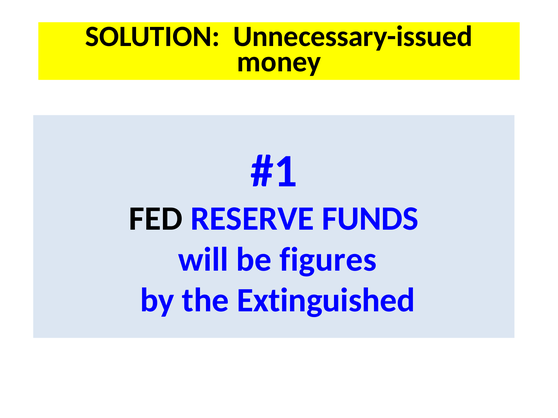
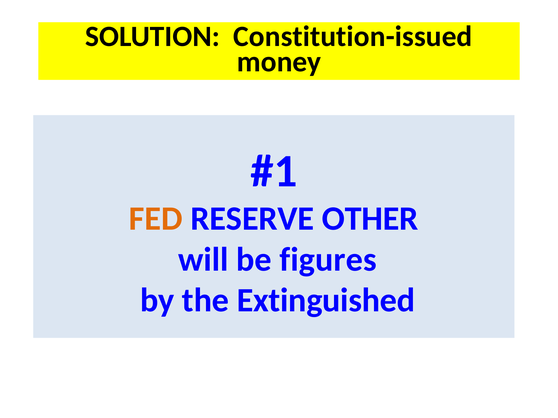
Unnecessary-issued: Unnecessary-issued -> Constitution-issued
FED colour: black -> orange
FUNDS: FUNDS -> OTHER
